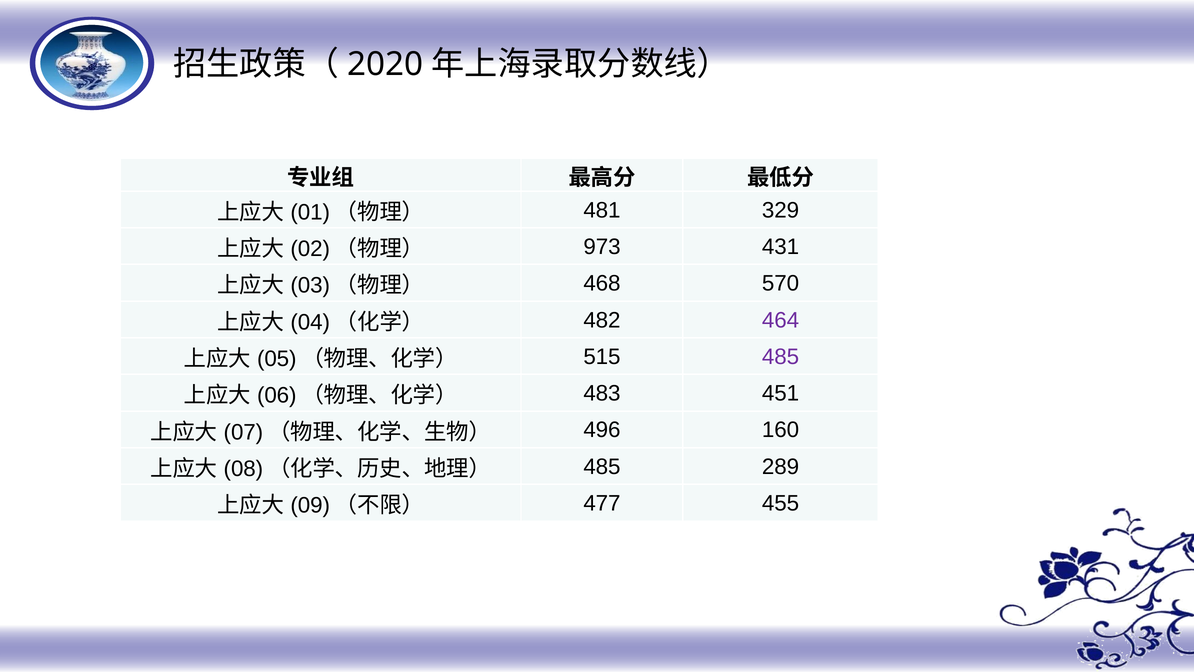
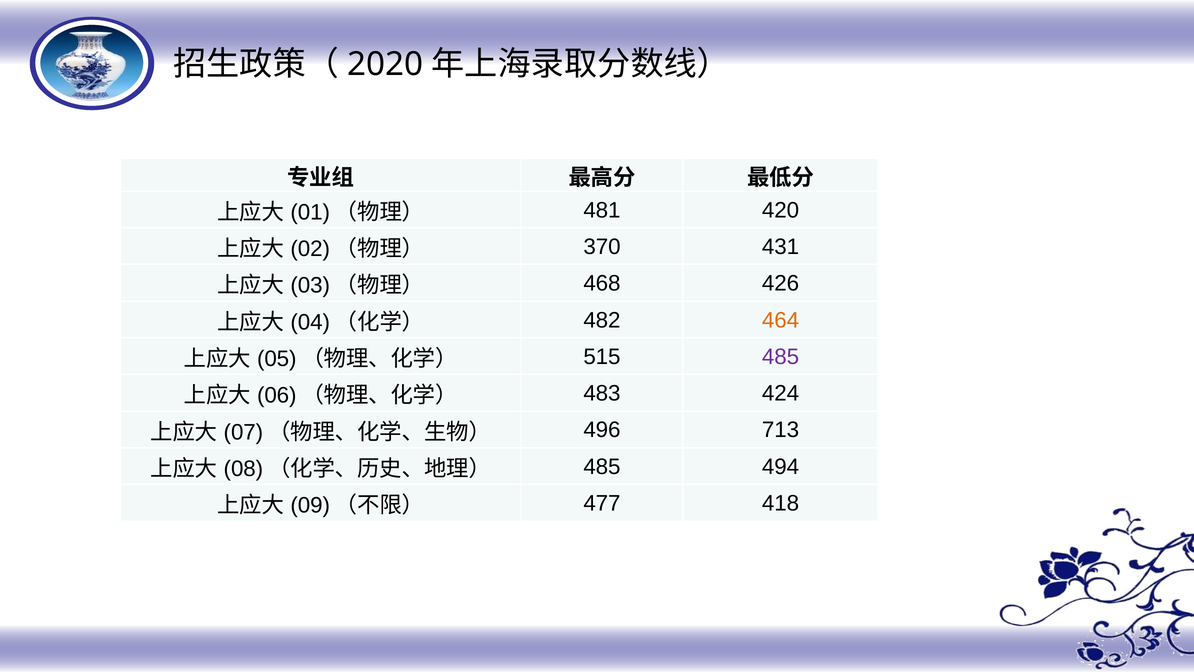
329: 329 -> 420
973: 973 -> 370
570: 570 -> 426
464 colour: purple -> orange
451: 451 -> 424
160: 160 -> 713
289: 289 -> 494
455: 455 -> 418
